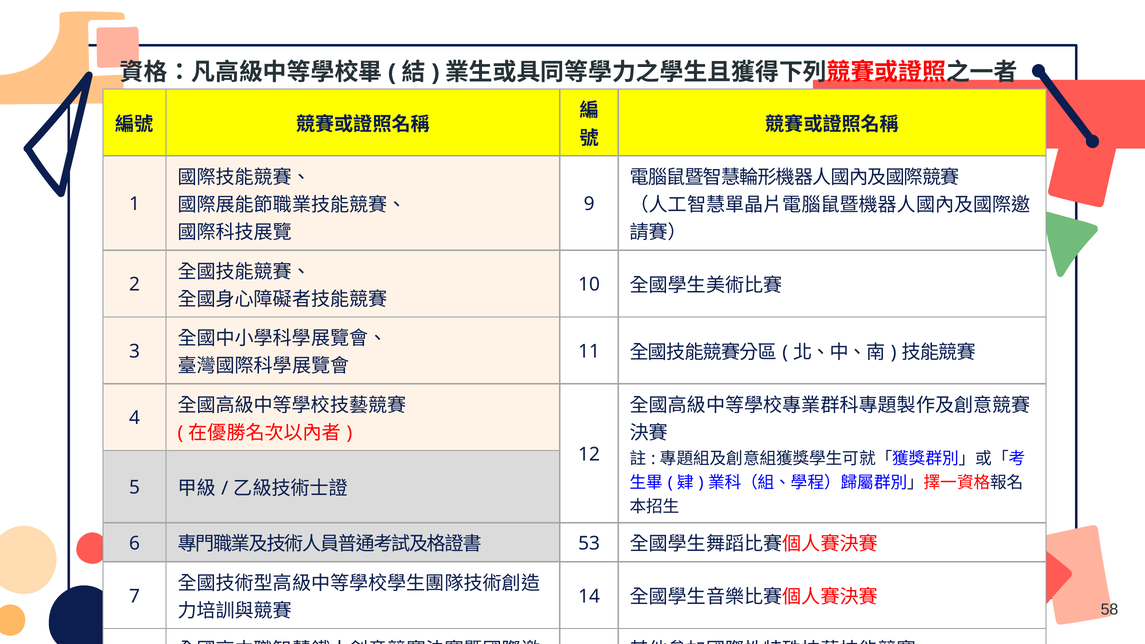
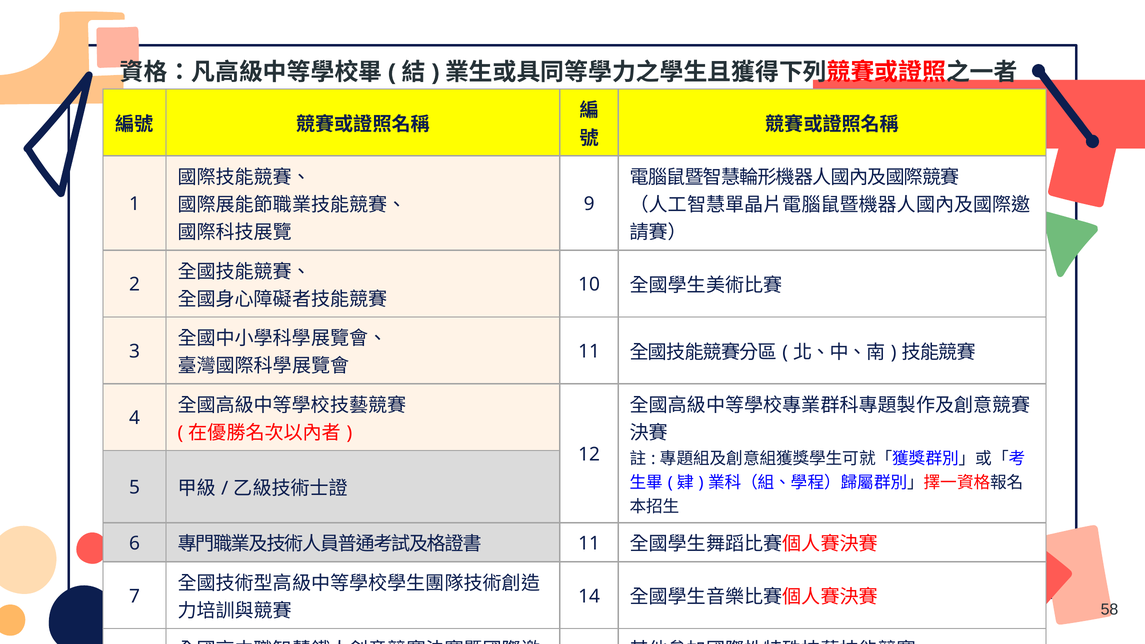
53 at (589, 543): 53 -> 11
